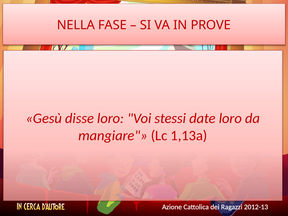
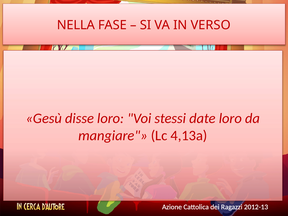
PROVE: PROVE -> VERSO
1,13a: 1,13a -> 4,13a
